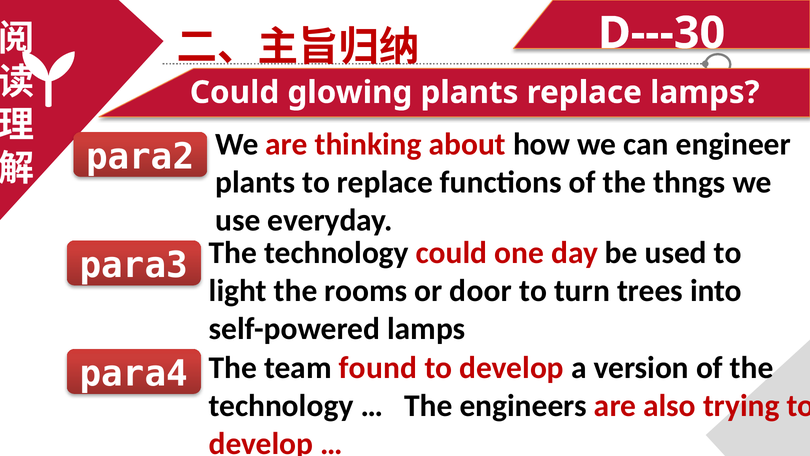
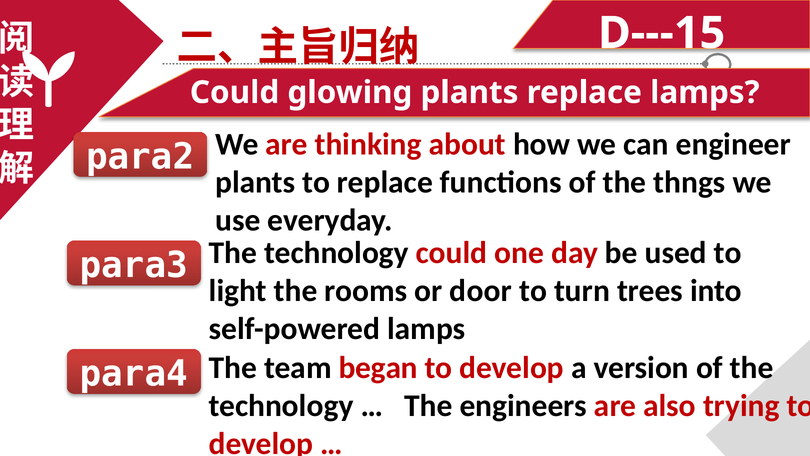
D---30: D---30 -> D---15
found: found -> began
